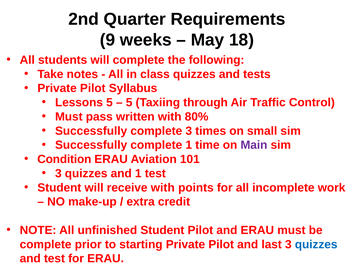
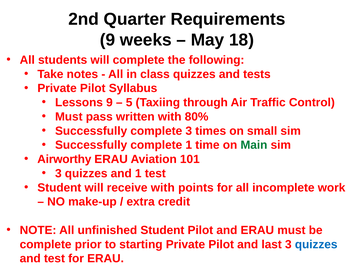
Lessons 5: 5 -> 9
Main colour: purple -> green
Condition: Condition -> Airworthy
